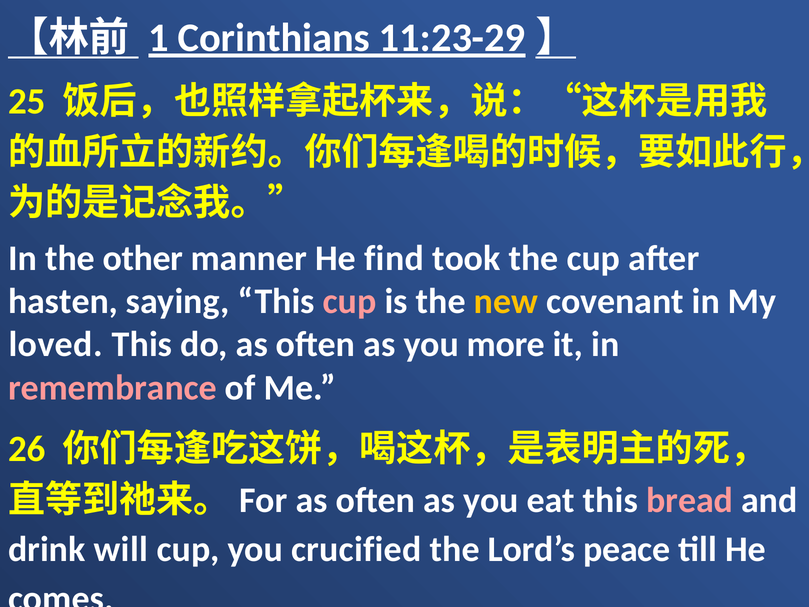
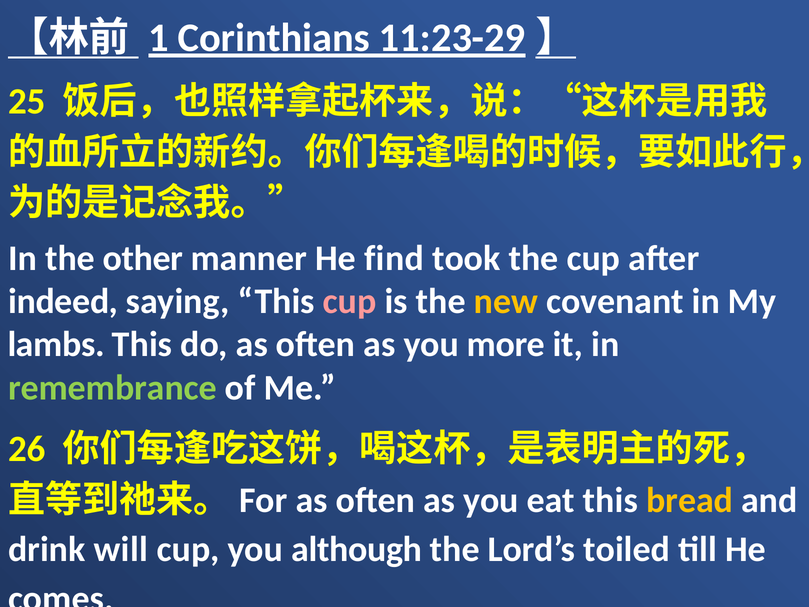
hasten: hasten -> indeed
loved: loved -> lambs
remembrance colour: pink -> light green
bread colour: pink -> yellow
crucified: crucified -> although
peace: peace -> toiled
